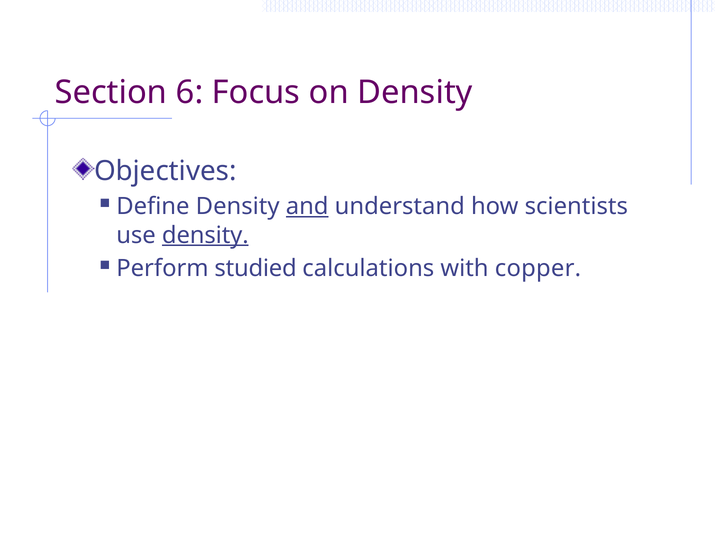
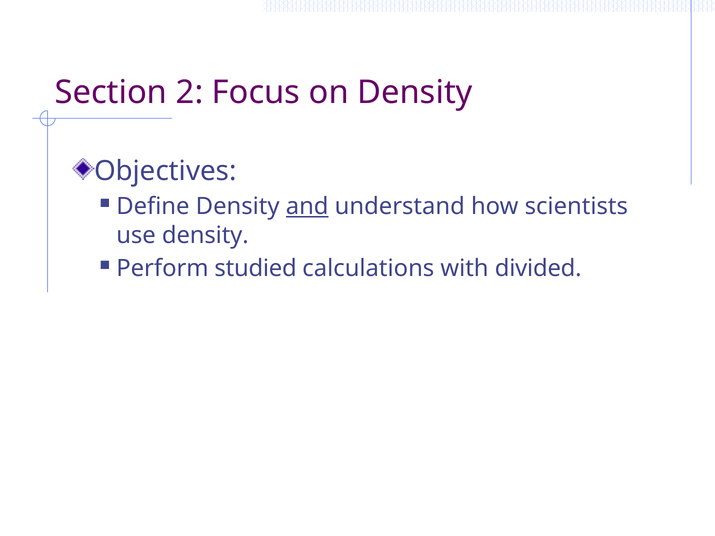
6: 6 -> 2
density at (205, 235) underline: present -> none
copper: copper -> divided
